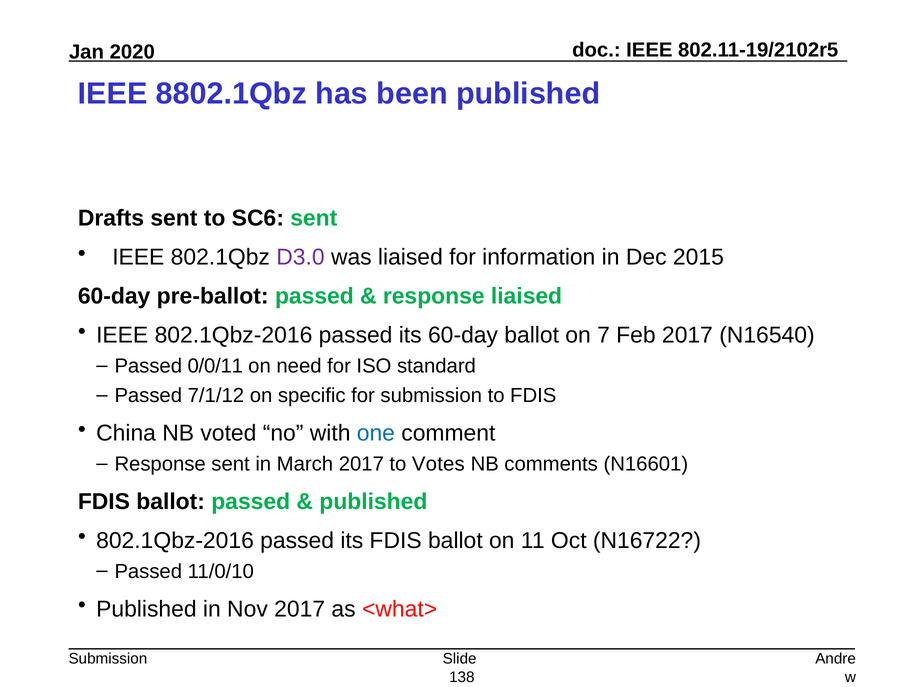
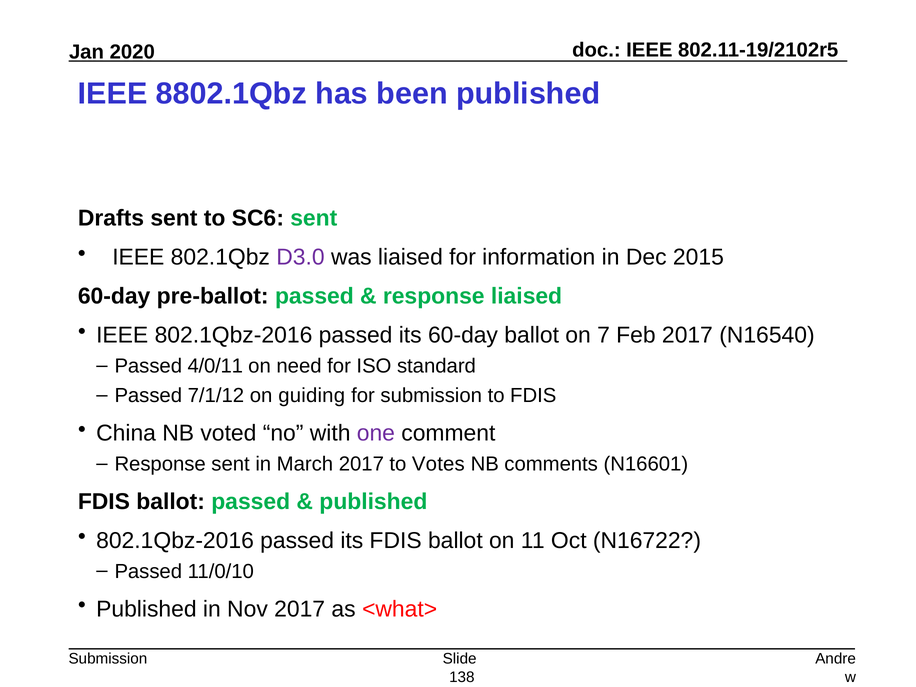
0/0/11: 0/0/11 -> 4/0/11
specific: specific -> guiding
one colour: blue -> purple
